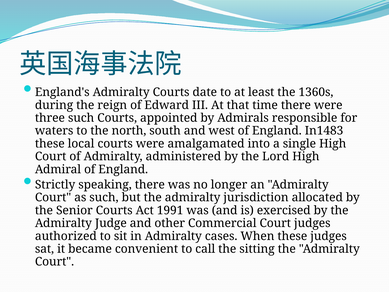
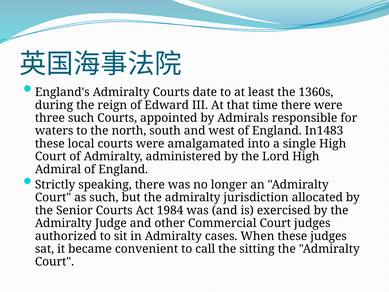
1991: 1991 -> 1984
